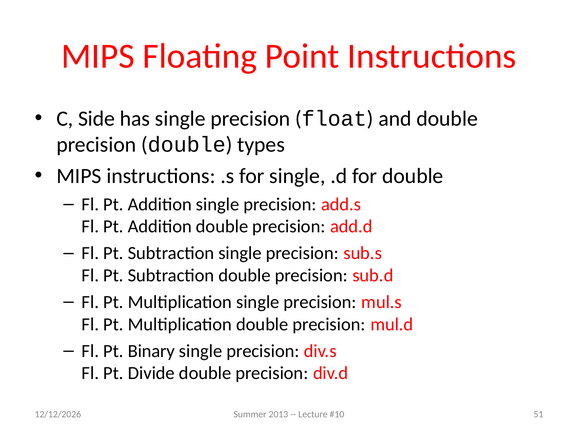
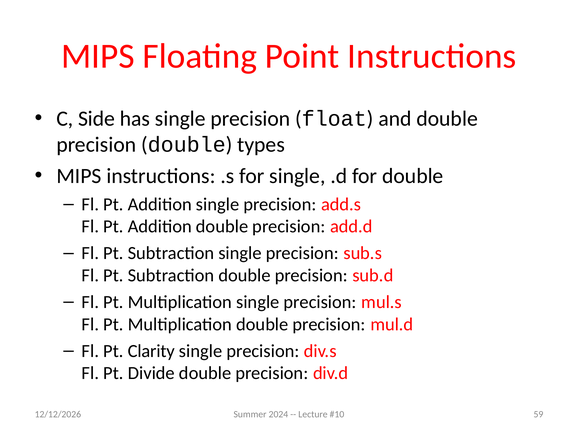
Binary: Binary -> Clarity
2013: 2013 -> 2024
51: 51 -> 59
